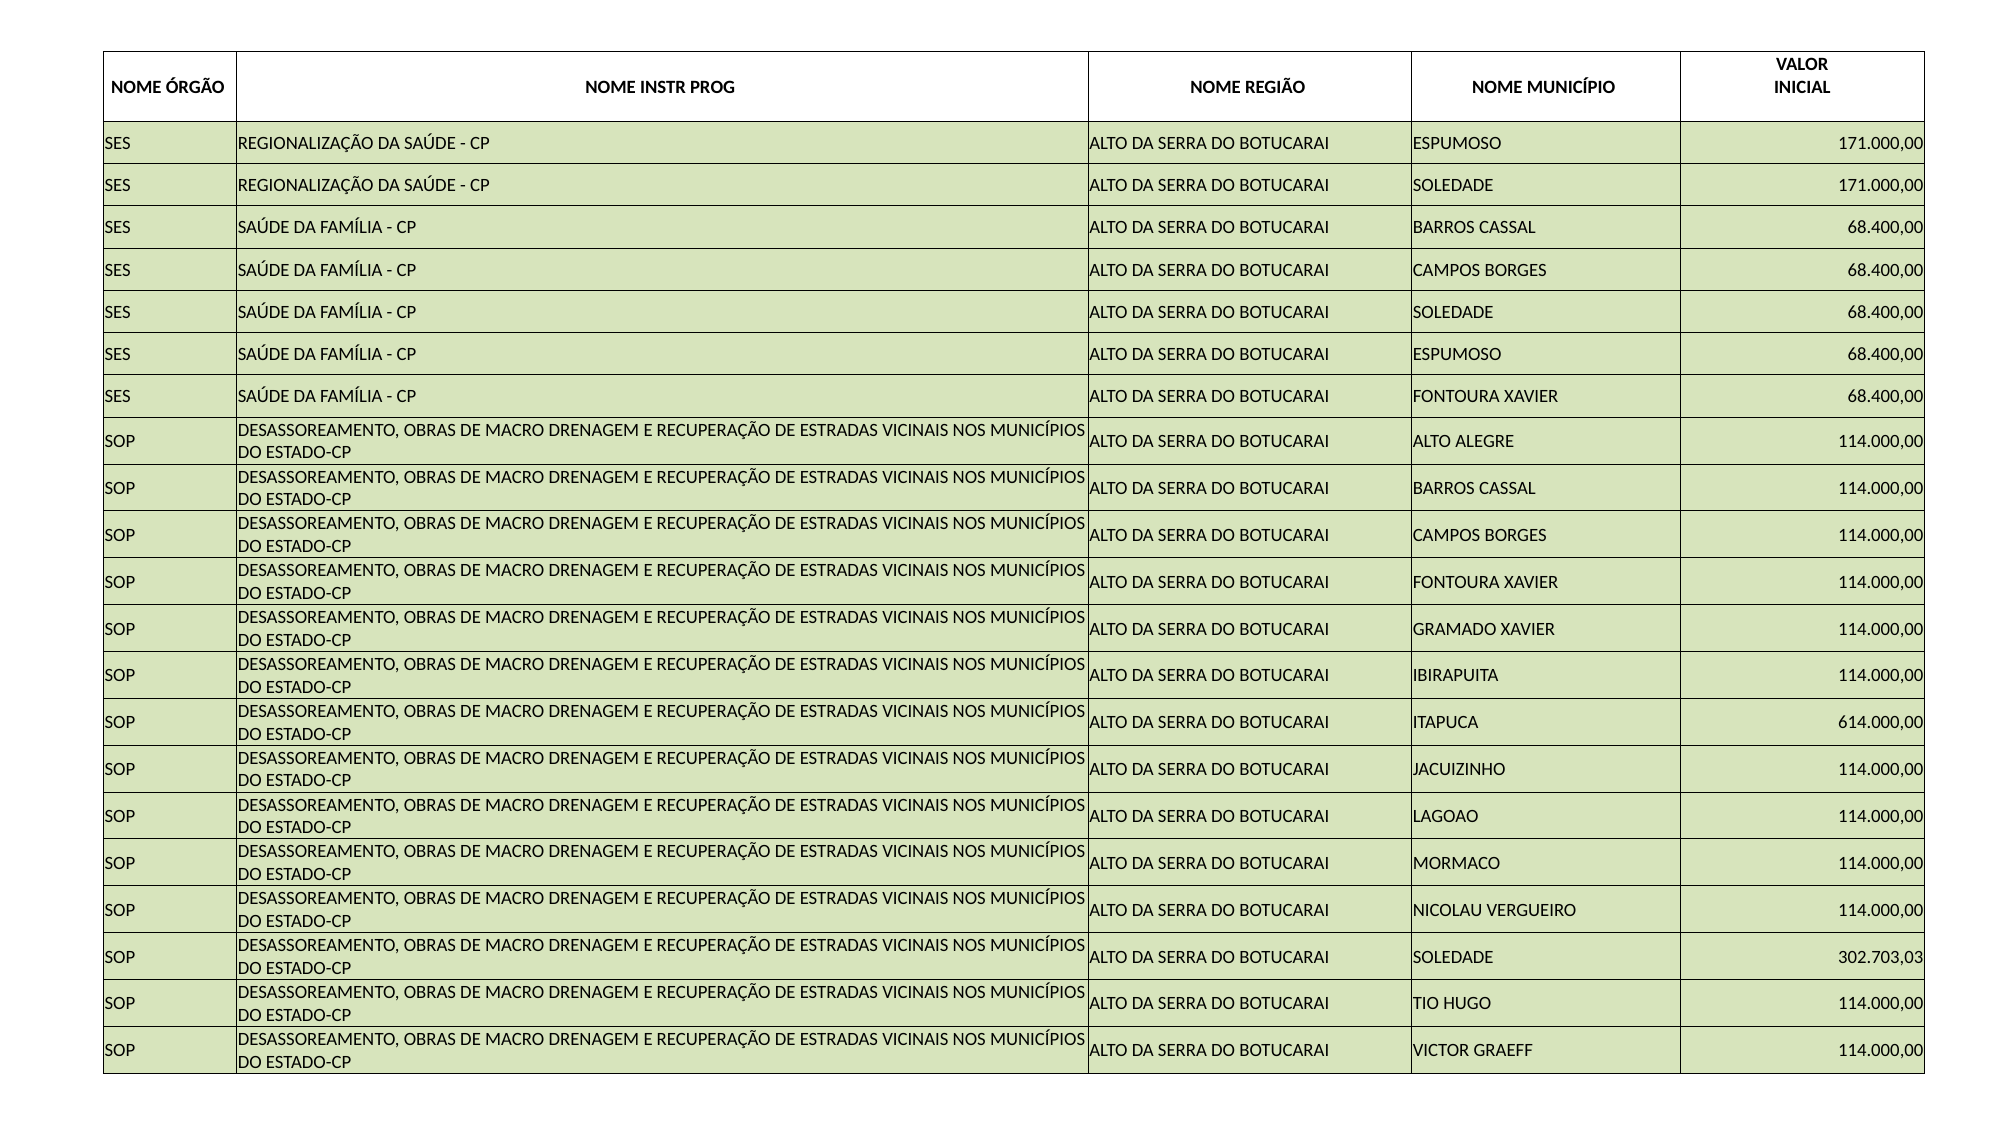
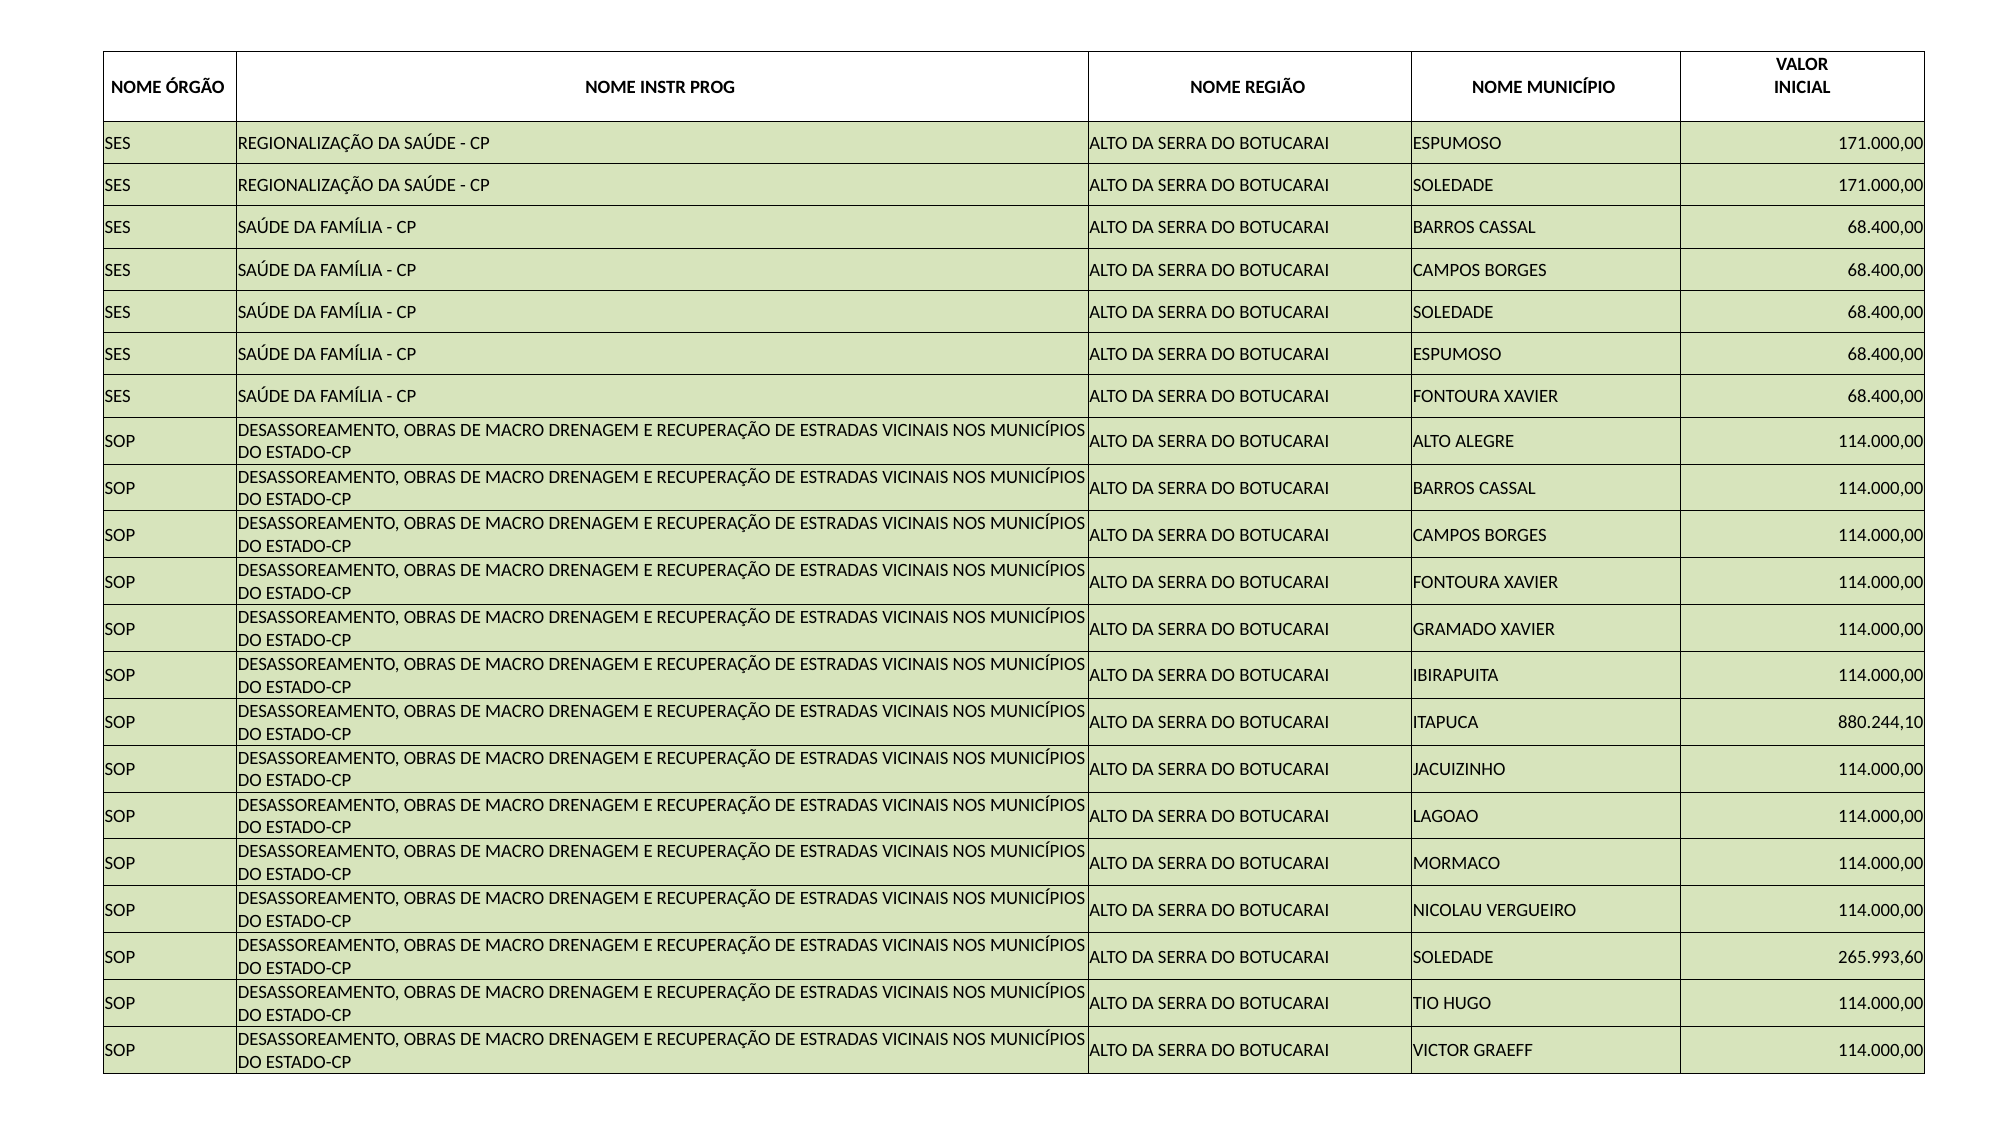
614.000,00: 614.000,00 -> 880.244,10
302.703,03: 302.703,03 -> 265.993,60
